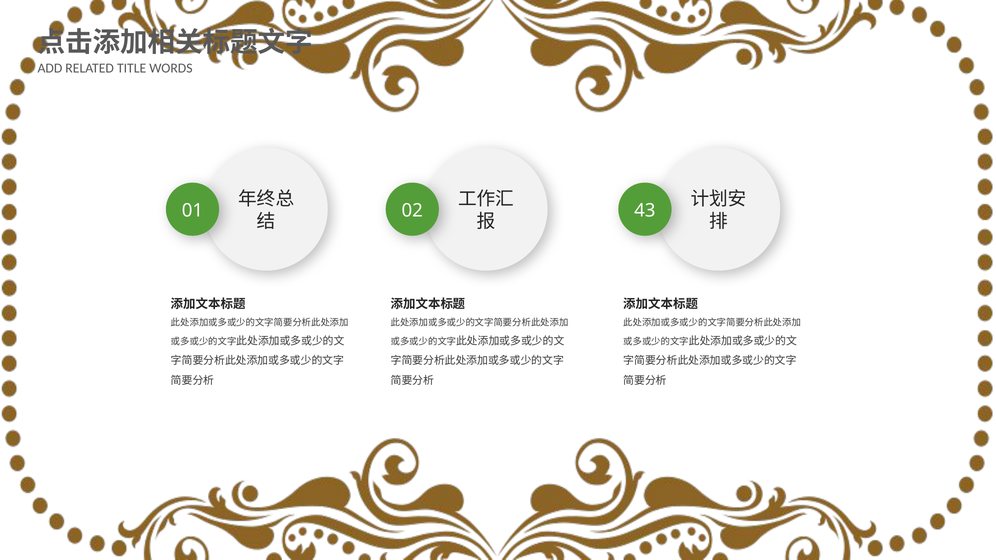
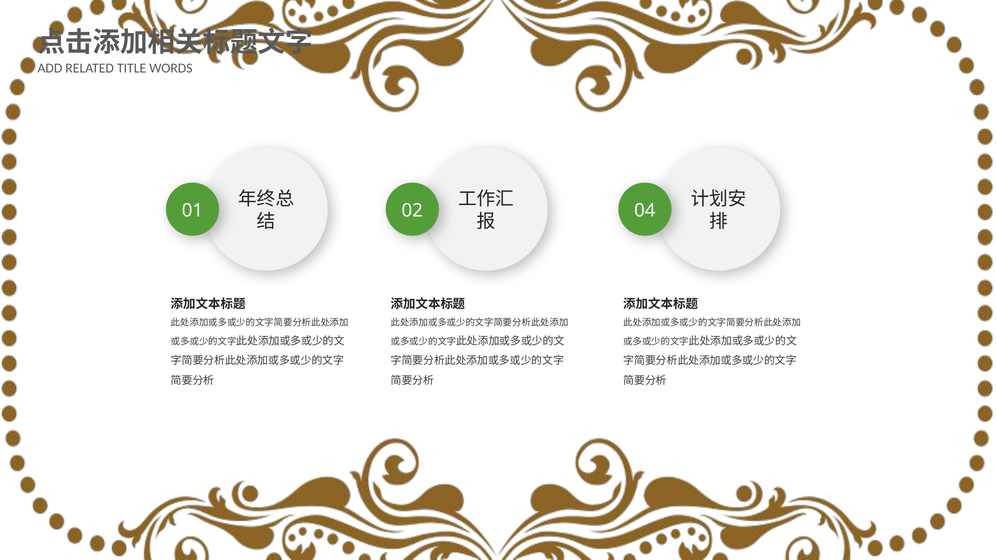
43: 43 -> 04
